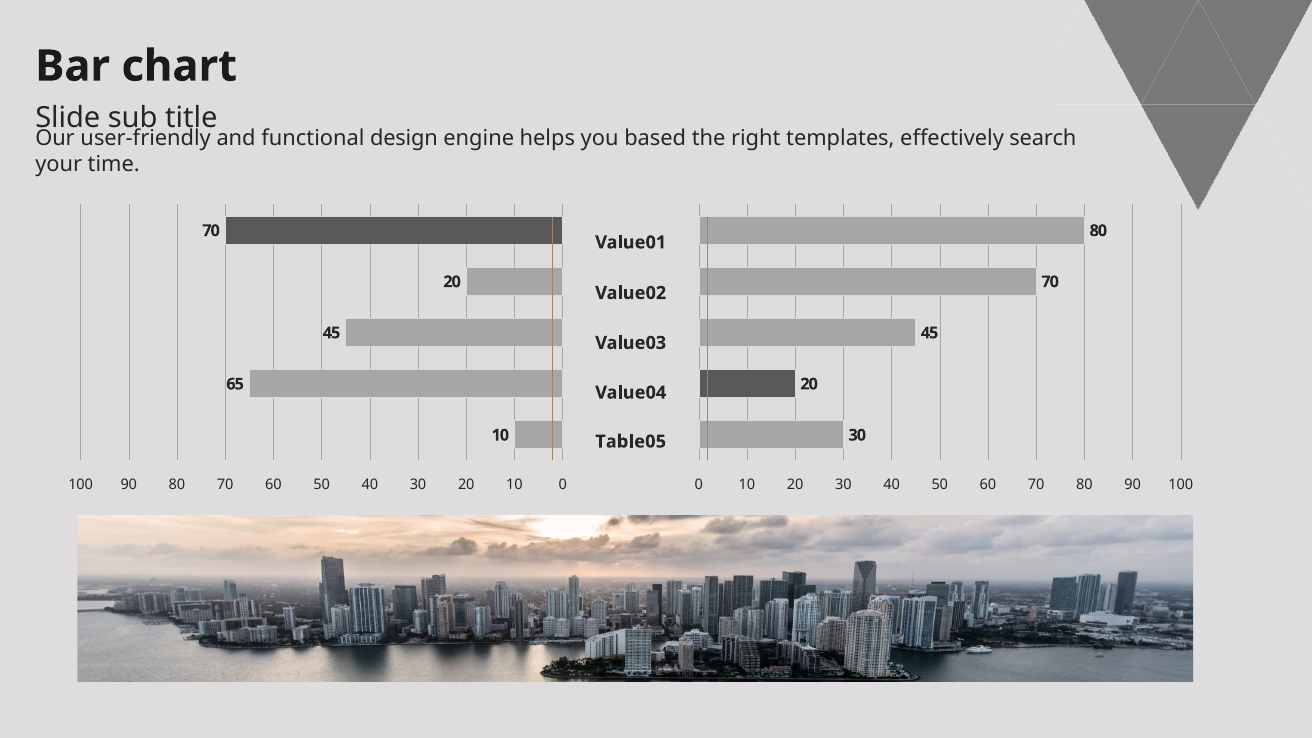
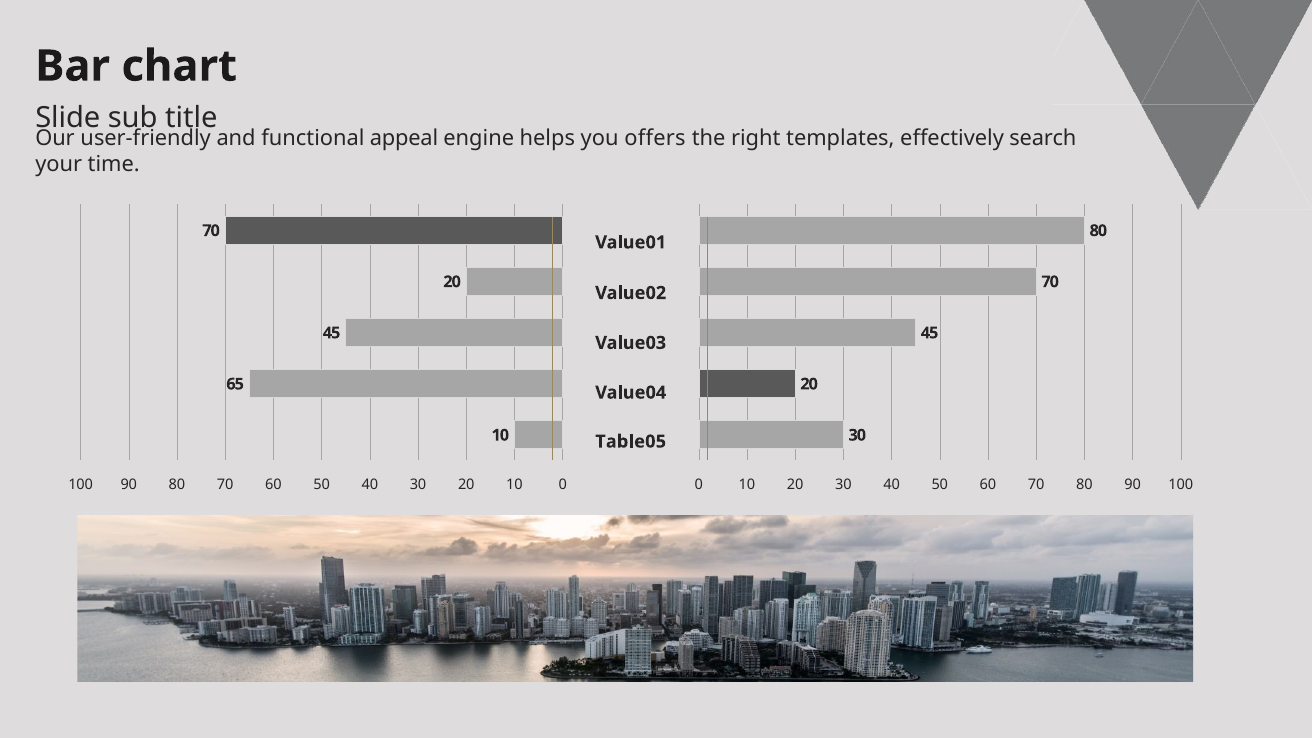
design: design -> appeal
based: based -> offers
